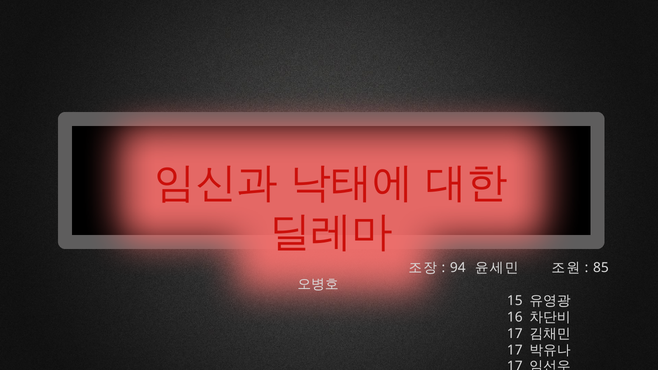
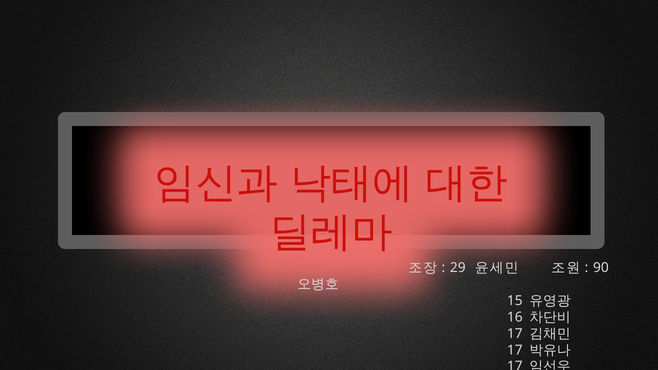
94: 94 -> 29
85: 85 -> 90
